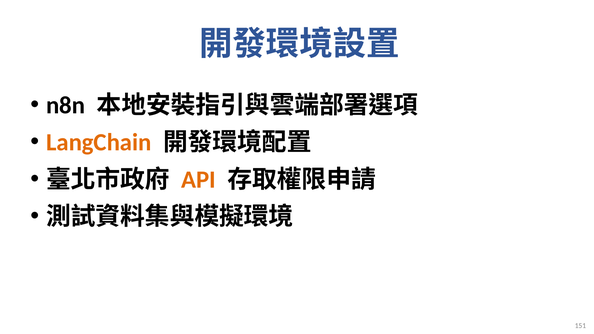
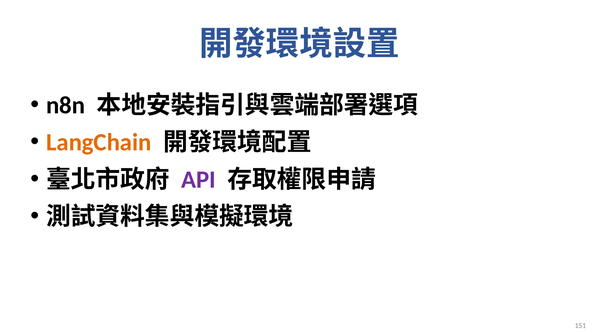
API colour: orange -> purple
